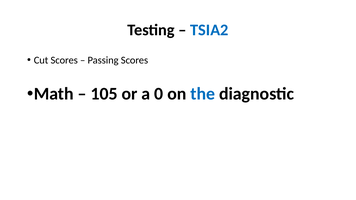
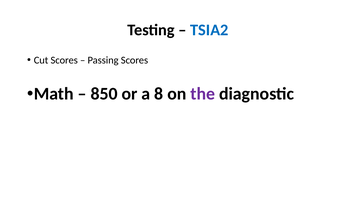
105: 105 -> 850
0: 0 -> 8
the colour: blue -> purple
